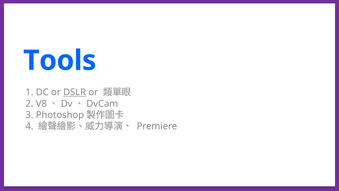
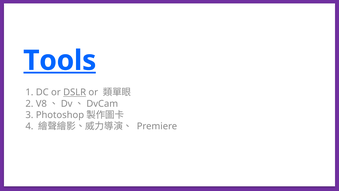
Tools underline: none -> present
